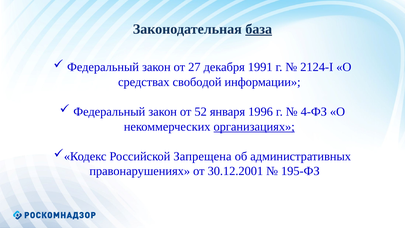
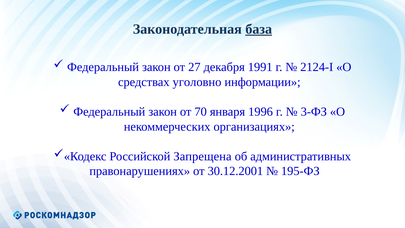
свободой: свободой -> уголовно
52: 52 -> 70
4-ФЗ: 4-ФЗ -> 3-ФЗ
организациях underline: present -> none
